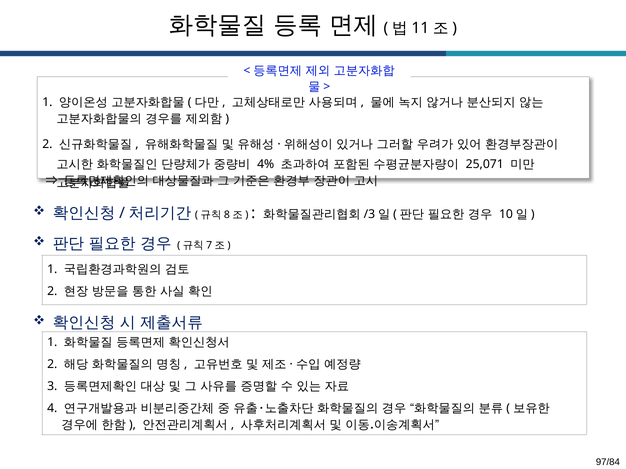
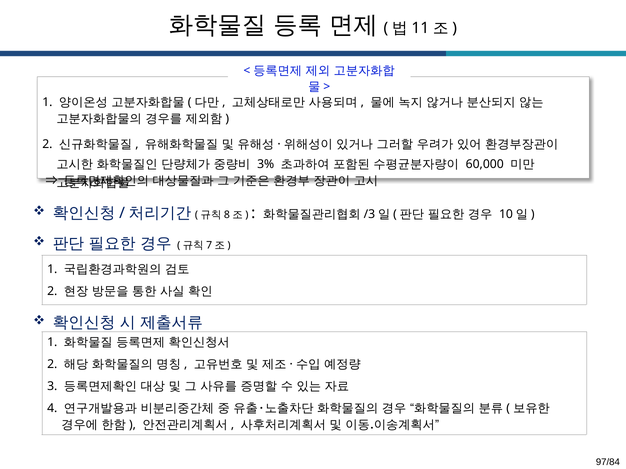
4%: 4% -> 3%
25,071: 25,071 -> 60,000
